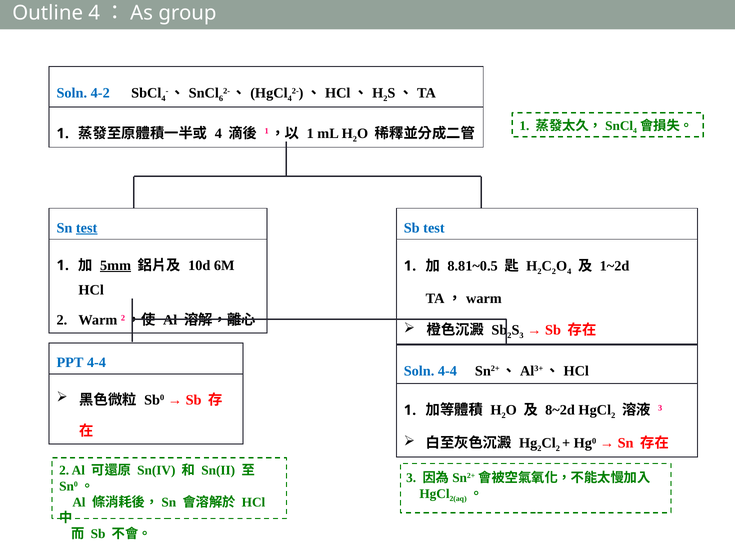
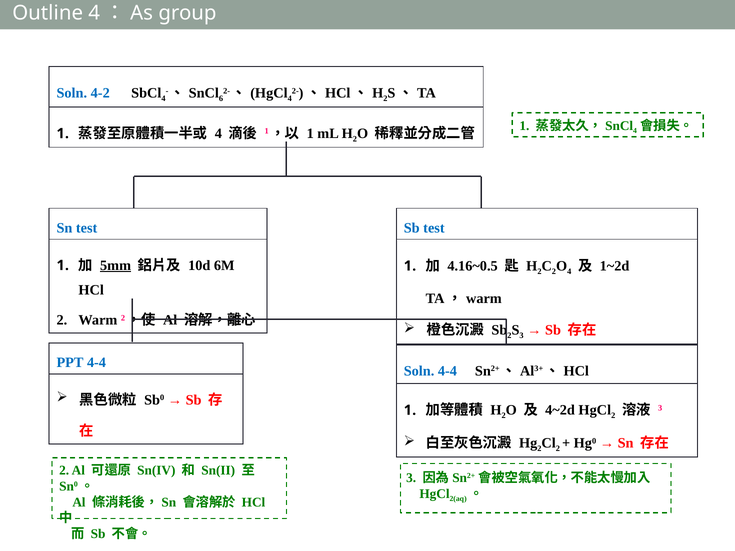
test at (87, 228) underline: present -> none
8.81~0.5: 8.81~0.5 -> 4.16~0.5
8~2d: 8~2d -> 4~2d
